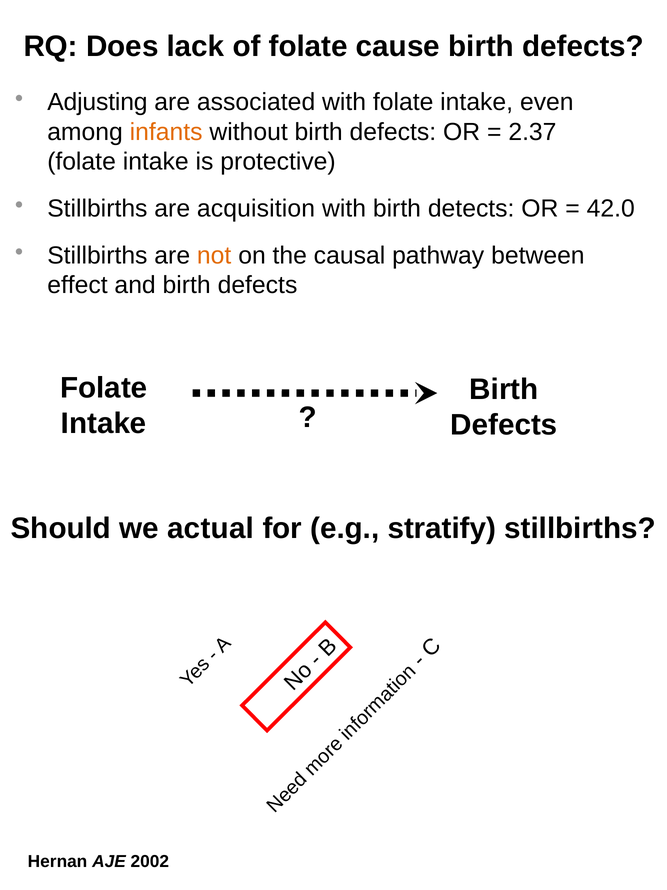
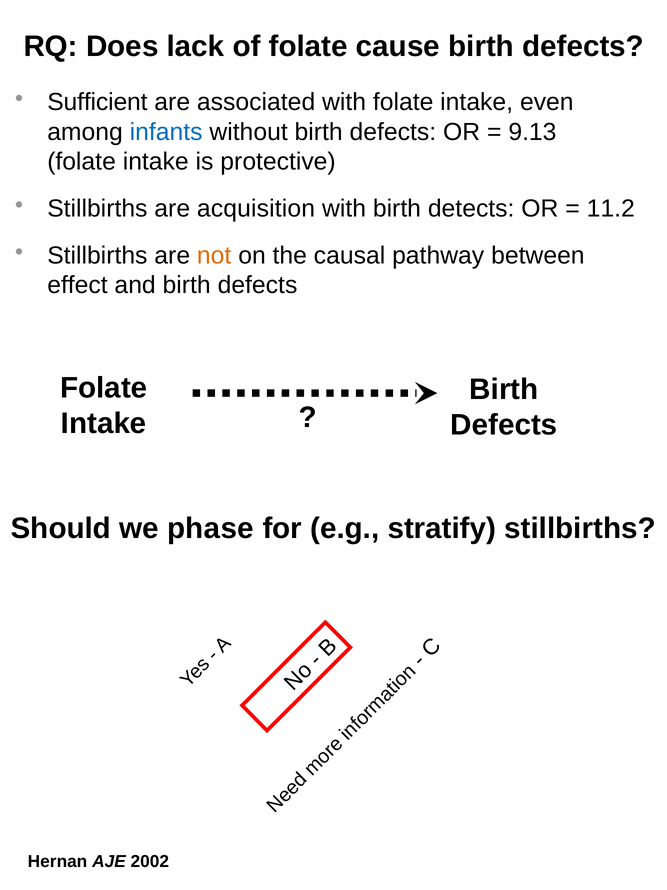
Adjusting: Adjusting -> Sufficient
infants colour: orange -> blue
2.37: 2.37 -> 9.13
42.0: 42.0 -> 11.2
actual: actual -> phase
